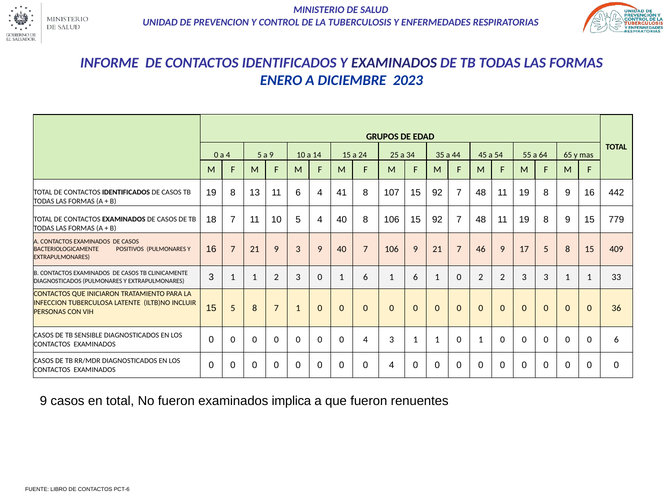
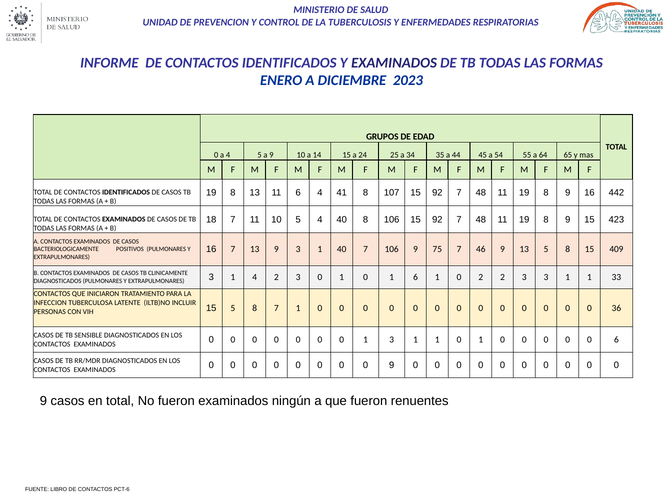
779: 779 -> 423
7 21: 21 -> 13
9 3 9: 9 -> 1
9 21: 21 -> 75
9 17: 17 -> 13
EXTRAPULMONARES 3 1 1: 1 -> 4
3 0 1 6: 6 -> 0
4 at (366, 340): 4 -> 1
4 at (392, 365): 4 -> 9
implica: implica -> ningún
